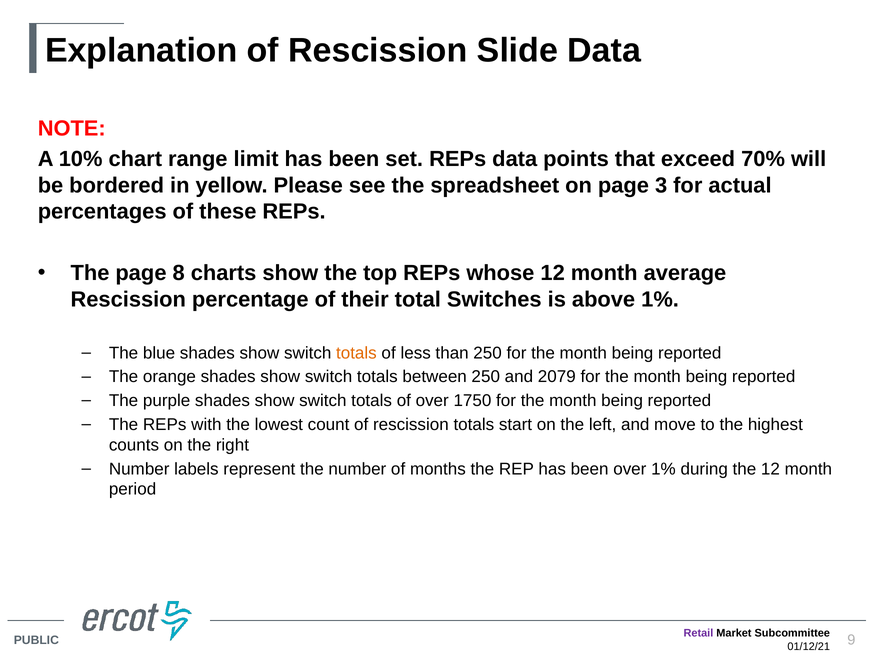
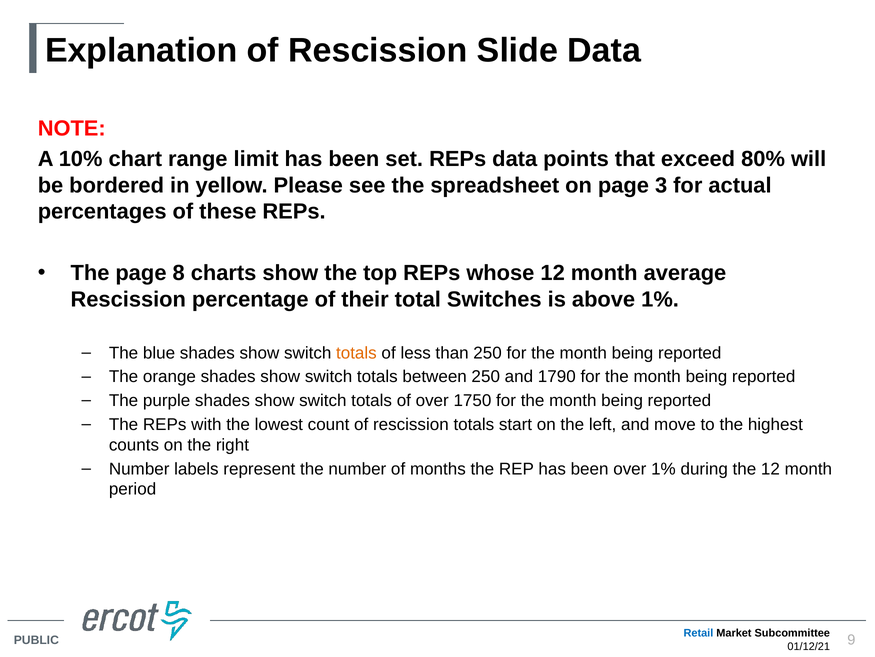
70%: 70% -> 80%
2079: 2079 -> 1790
Retail colour: purple -> blue
